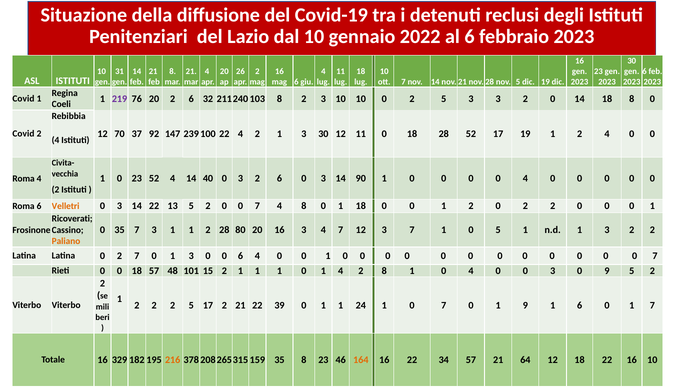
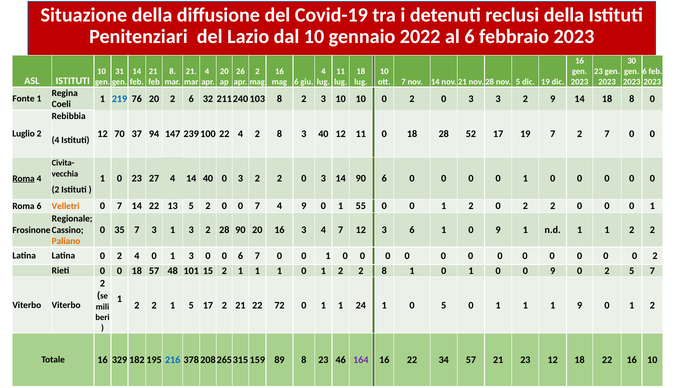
reclusi degli: degli -> della
219 colour: purple -> blue
0 2 5: 5 -> 0
3 2 0: 0 -> 9
Covid at (23, 99): Covid -> Fonte
92: 92 -> 94
4 2 1: 1 -> 8
3 30: 30 -> 40
19 1: 1 -> 7
2 4: 4 -> 7
Covid at (23, 134): Covid -> Luglio
23 52: 52 -> 27
3 2 6: 6 -> 2
90 1: 1 -> 6
4 at (525, 178): 4 -> 1
Roma at (24, 178) underline: none -> present
3 at (120, 206): 3 -> 7
4 8: 8 -> 9
1 18: 18 -> 55
Ricoverati: Ricoverati -> Regionale
3 1 1: 1 -> 3
28 80: 80 -> 90
3 7: 7 -> 6
1 0 5: 5 -> 9
n.d 1 3: 3 -> 1
2 7: 7 -> 4
6 4: 4 -> 7
7 at (655, 256): 7 -> 2
1 0 1 4: 4 -> 2
8 1 0 4: 4 -> 1
0 0 3: 3 -> 9
9 at (607, 271): 9 -> 2
2 at (652, 271): 2 -> 7
2 2 2: 2 -> 1
39: 39 -> 72
1 0 7: 7 -> 5
9 at (525, 305): 9 -> 1
1 6: 6 -> 9
7 at (652, 305): 7 -> 2
216 colour: orange -> blue
35 at (279, 359): 35 -> 89
164 colour: orange -> purple
21 64: 64 -> 23
